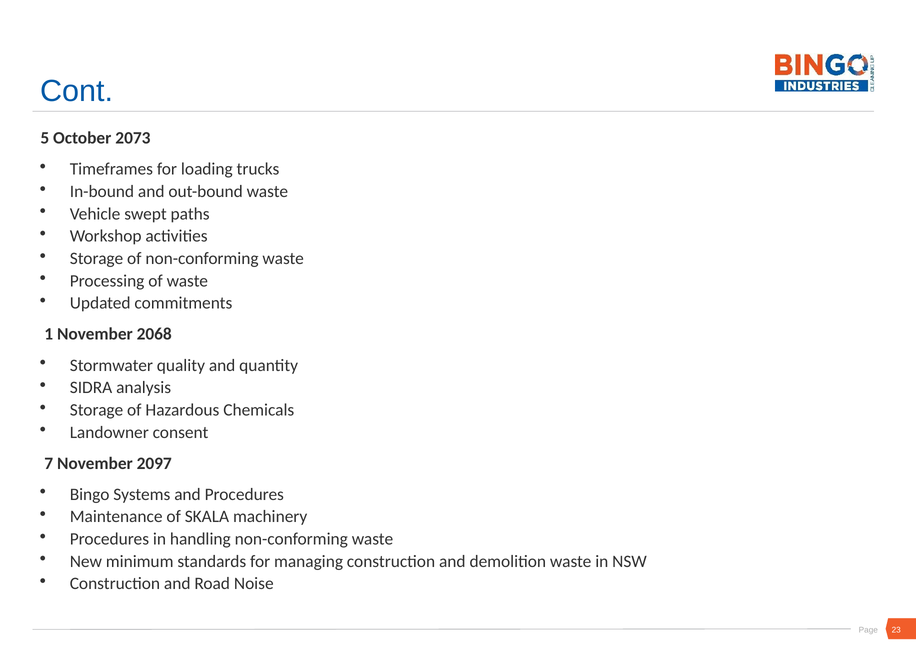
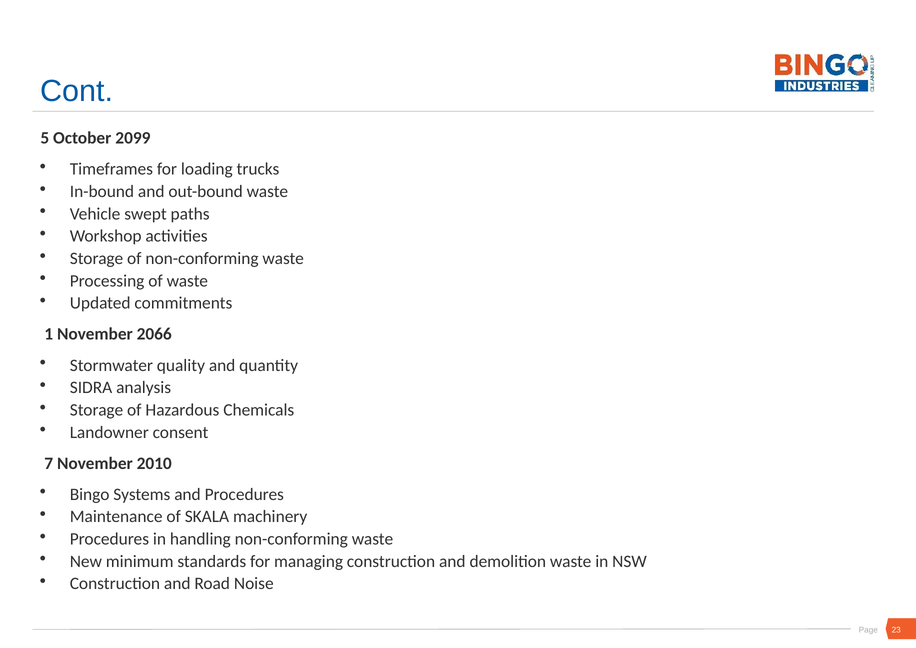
2073: 2073 -> 2099
2068: 2068 -> 2066
2097: 2097 -> 2010
